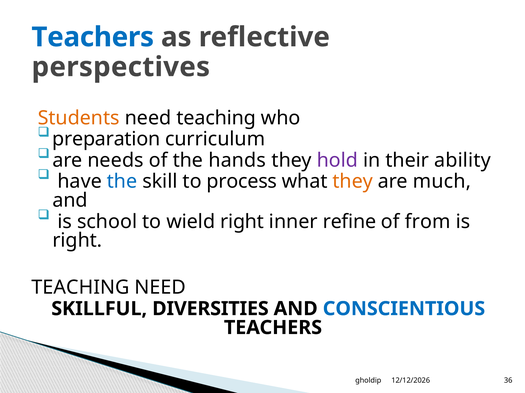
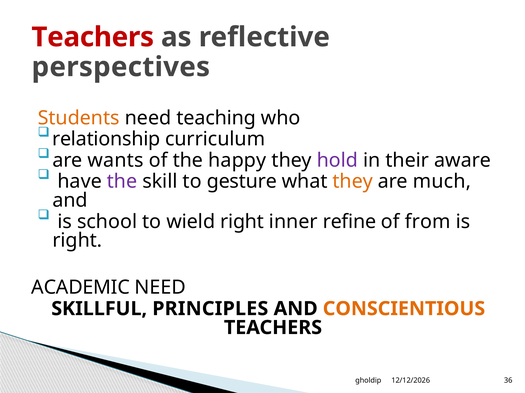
Teachers at (93, 37) colour: blue -> red
preparation: preparation -> relationship
needs: needs -> wants
hands: hands -> happy
ability: ability -> aware
the at (122, 182) colour: blue -> purple
process: process -> gesture
TEACHING at (80, 288): TEACHING -> ACADEMIC
DIVERSITIES: DIVERSITIES -> PRINCIPLES
CONSCIENTIOUS colour: blue -> orange
